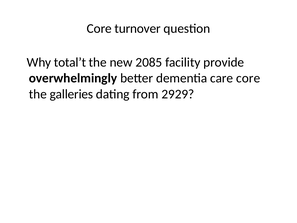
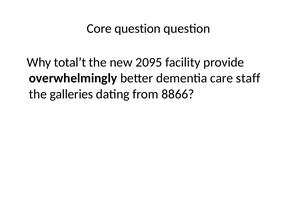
Core turnover: turnover -> question
2085: 2085 -> 2095
care core: core -> staff
2929: 2929 -> 8866
